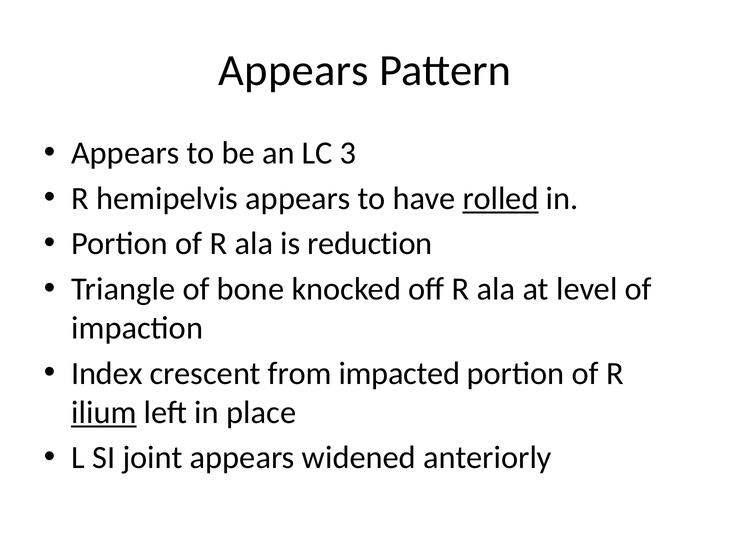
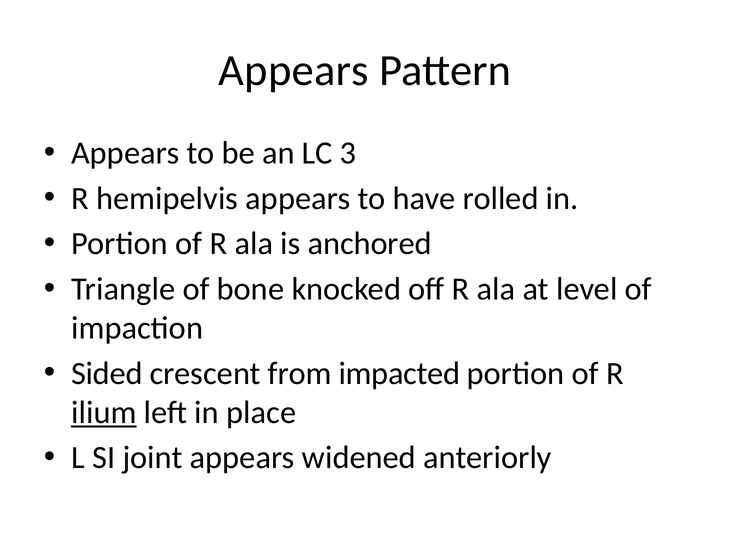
rolled underline: present -> none
reduction: reduction -> anchored
Index: Index -> Sided
